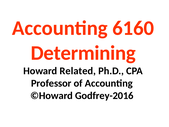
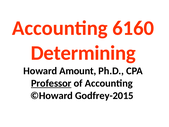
Related: Related -> Amount
Professor underline: none -> present
Godfrey-2016: Godfrey-2016 -> Godfrey-2015
